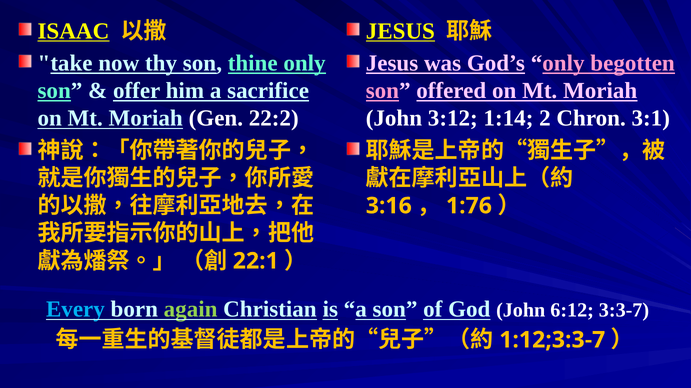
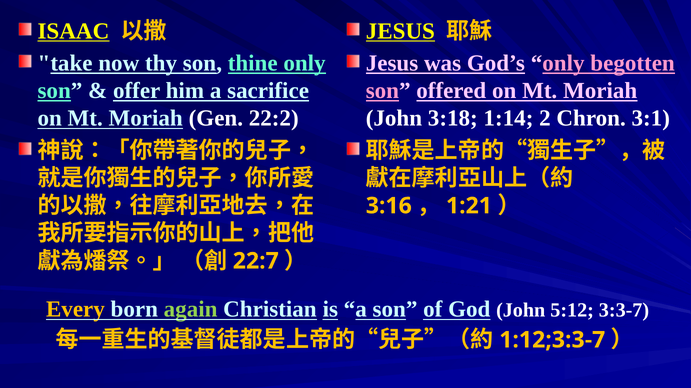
3:12: 3:12 -> 3:18
1:76: 1:76 -> 1:21
22:1: 22:1 -> 22:7
Every colour: light blue -> yellow
6:12: 6:12 -> 5:12
